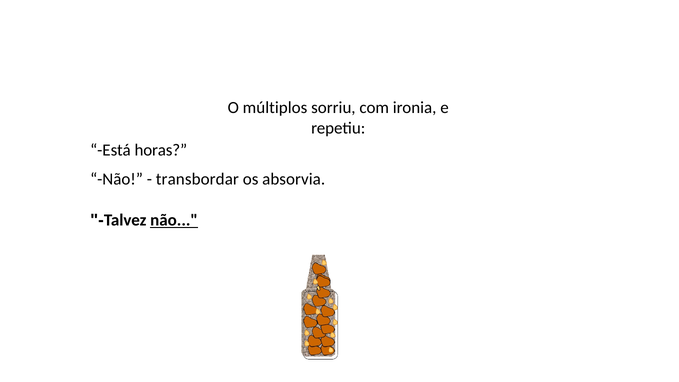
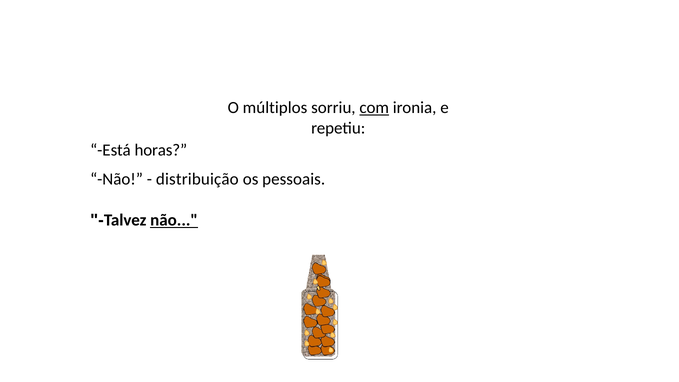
com underline: none -> present
transbordar: transbordar -> distribuição
absorvia: absorvia -> pessoais
